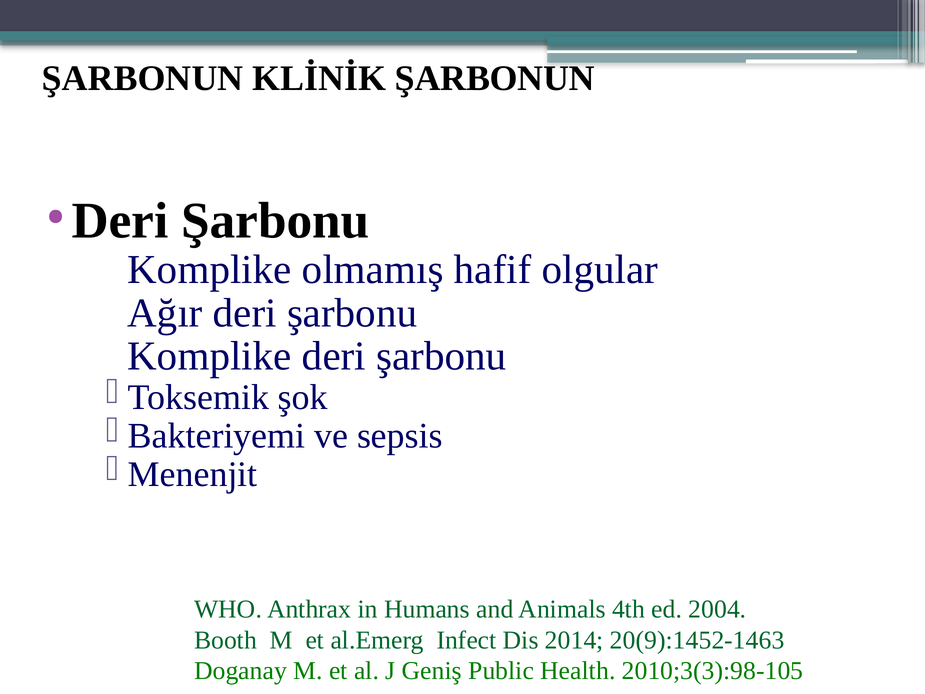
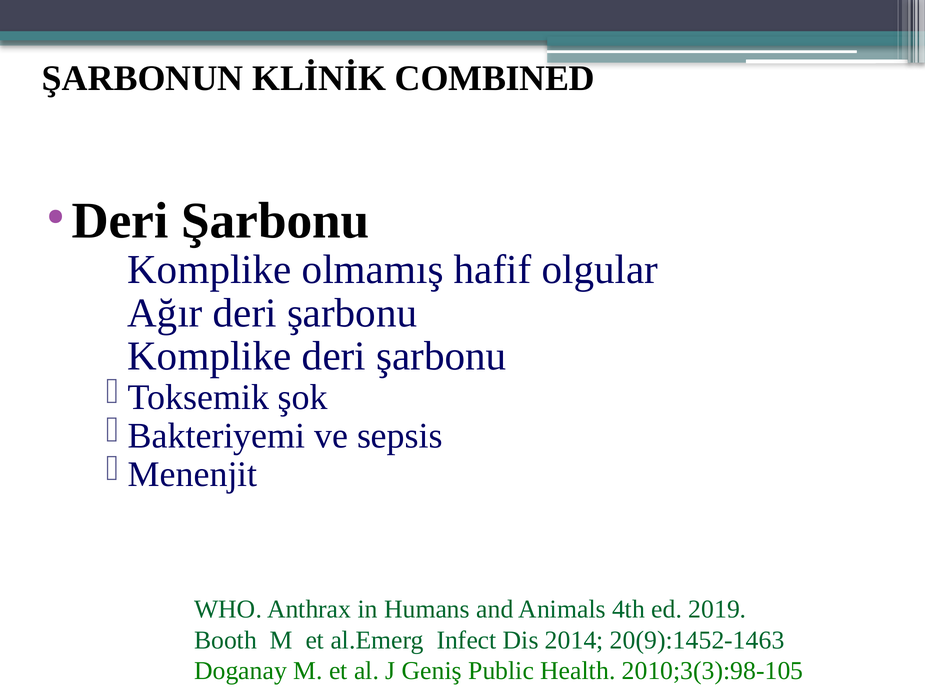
KLİNİK ŞARBONUN: ŞARBONUN -> COMBINED
2004: 2004 -> 2019
